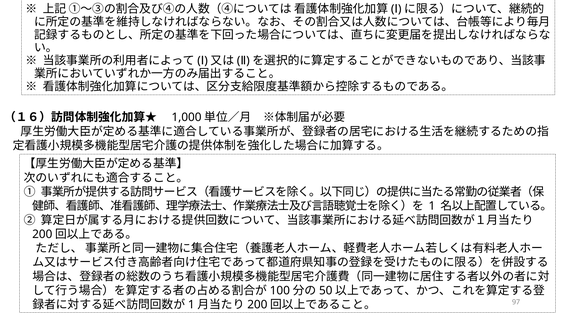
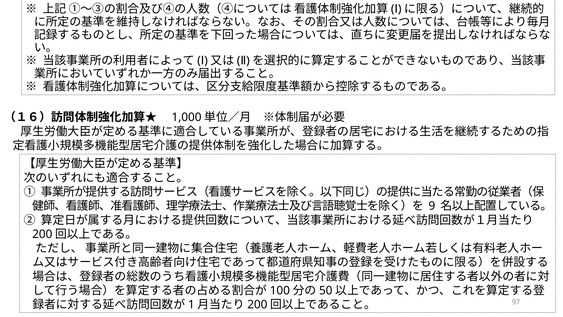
1 at (432, 206): 1 -> 9
